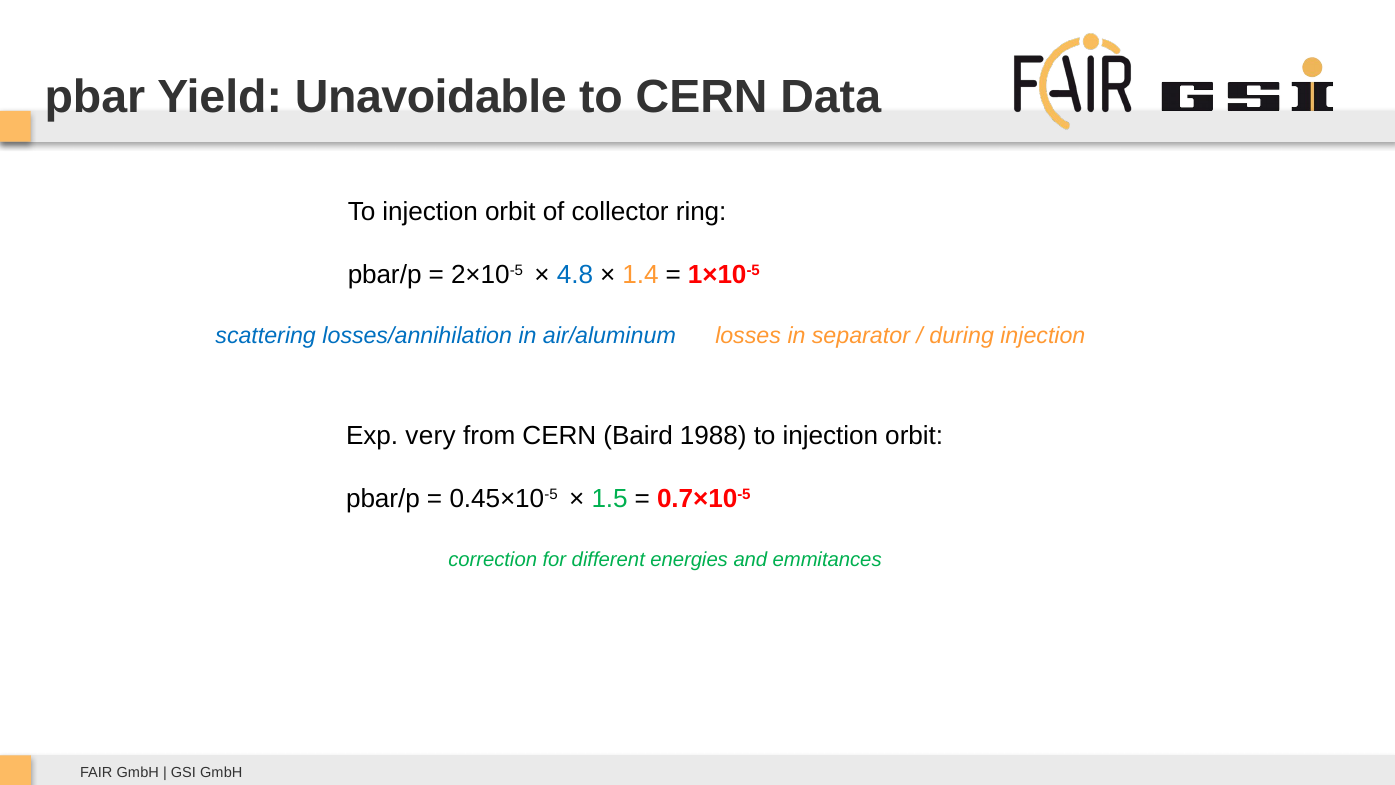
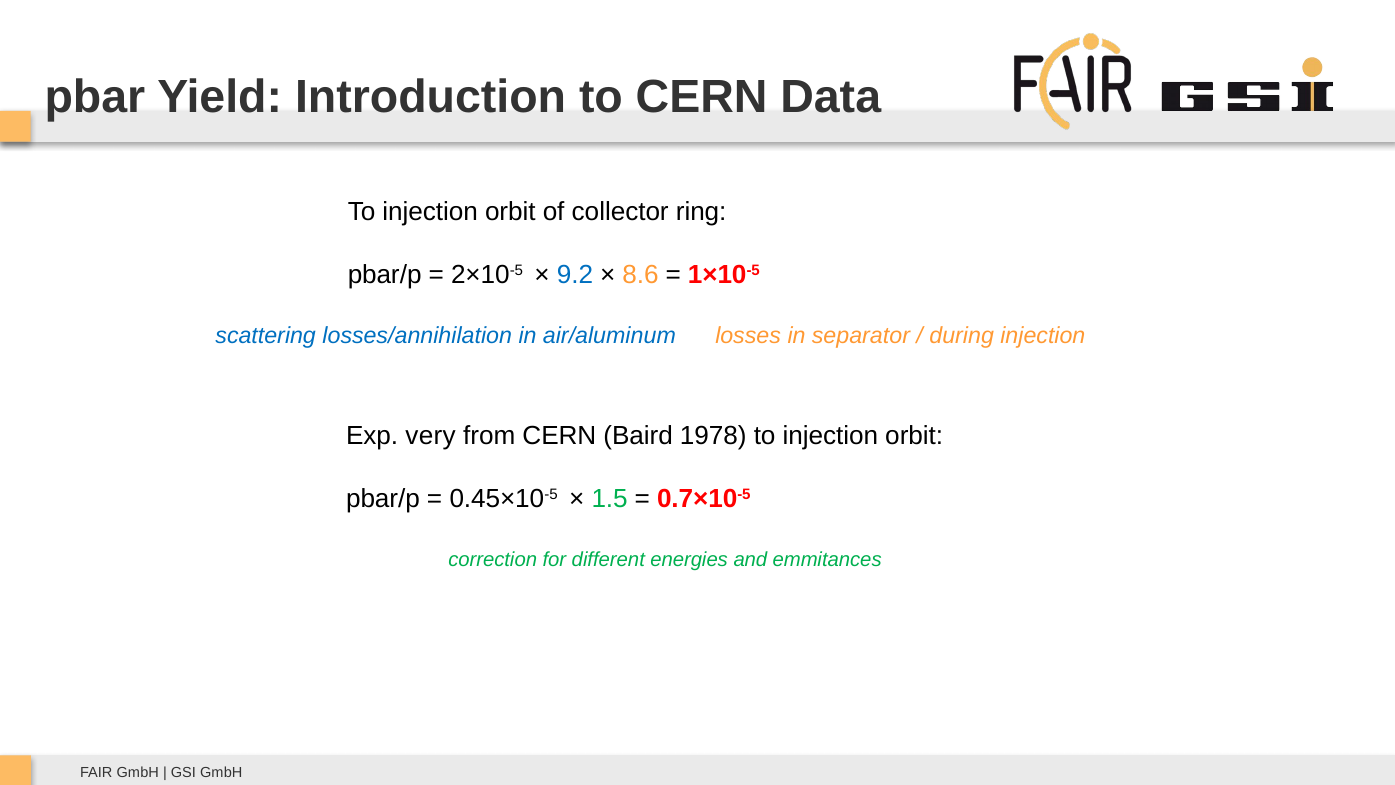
Unavoidable: Unavoidable -> Introduction
4.8: 4.8 -> 9.2
1.4: 1.4 -> 8.6
1988: 1988 -> 1978
